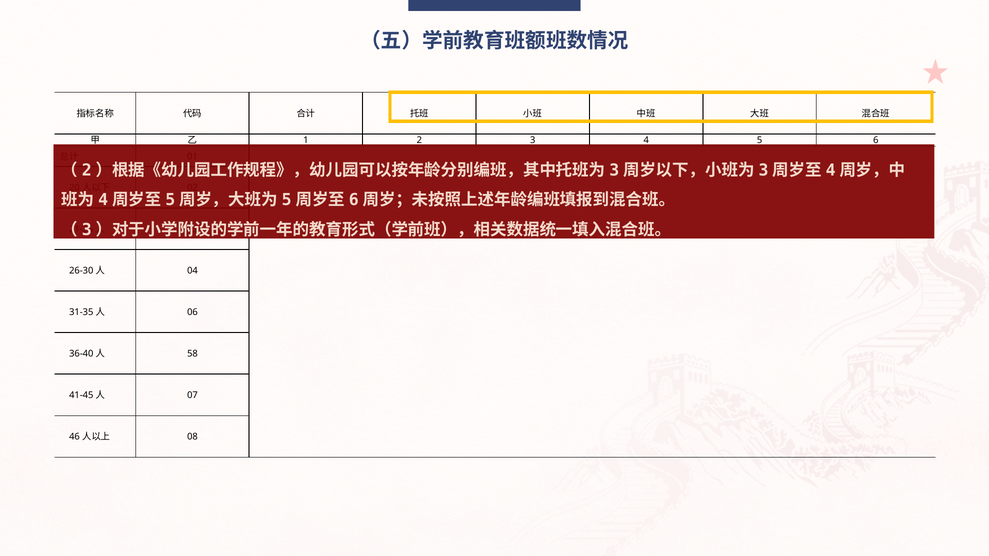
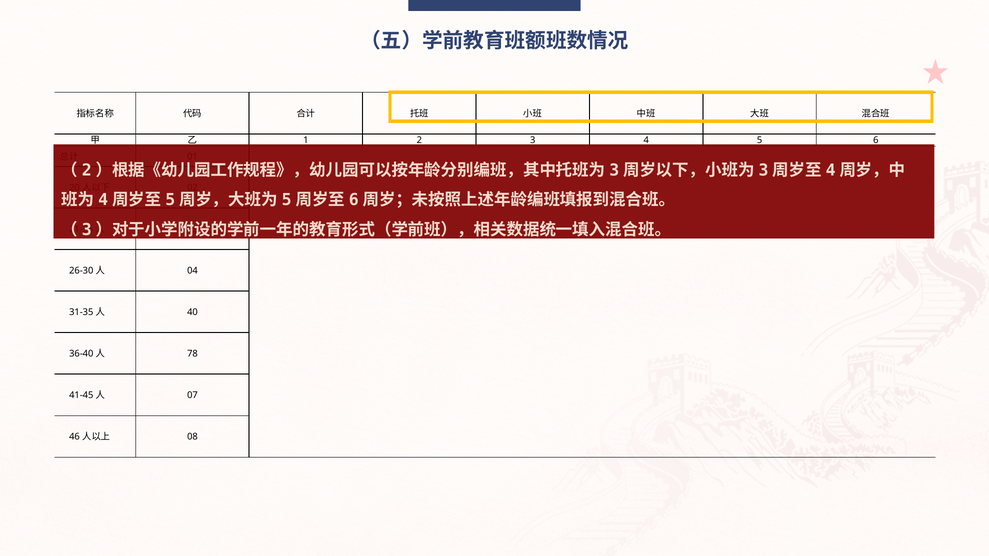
06: 06 -> 40
58: 58 -> 78
